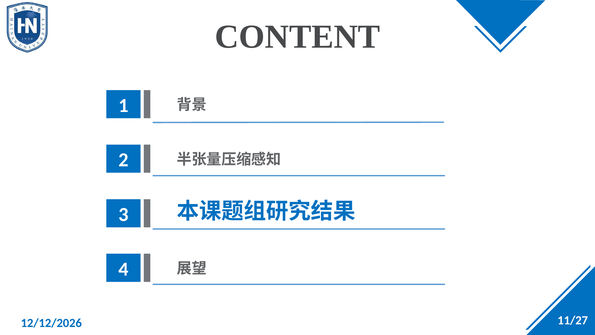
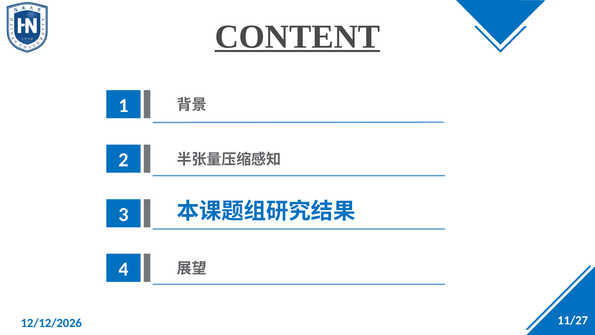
CONTENT underline: none -> present
